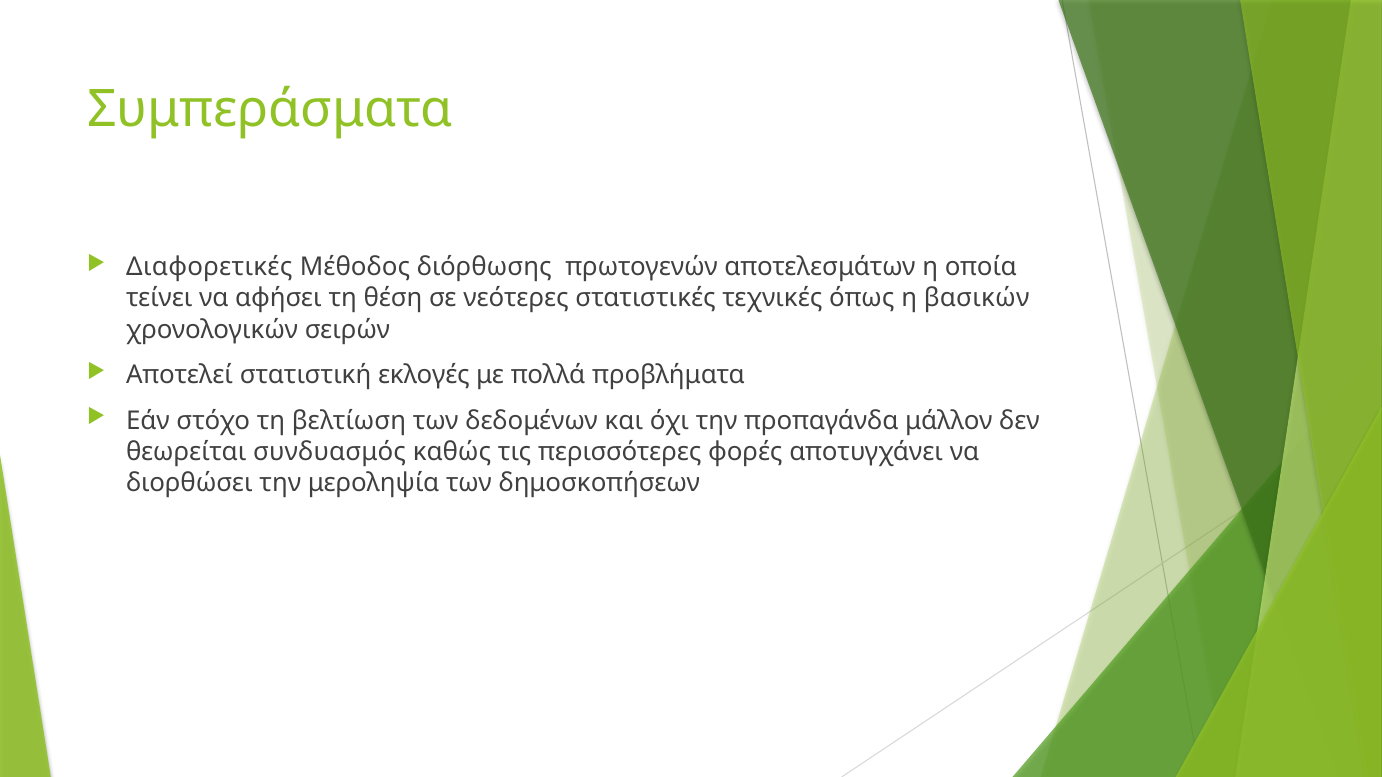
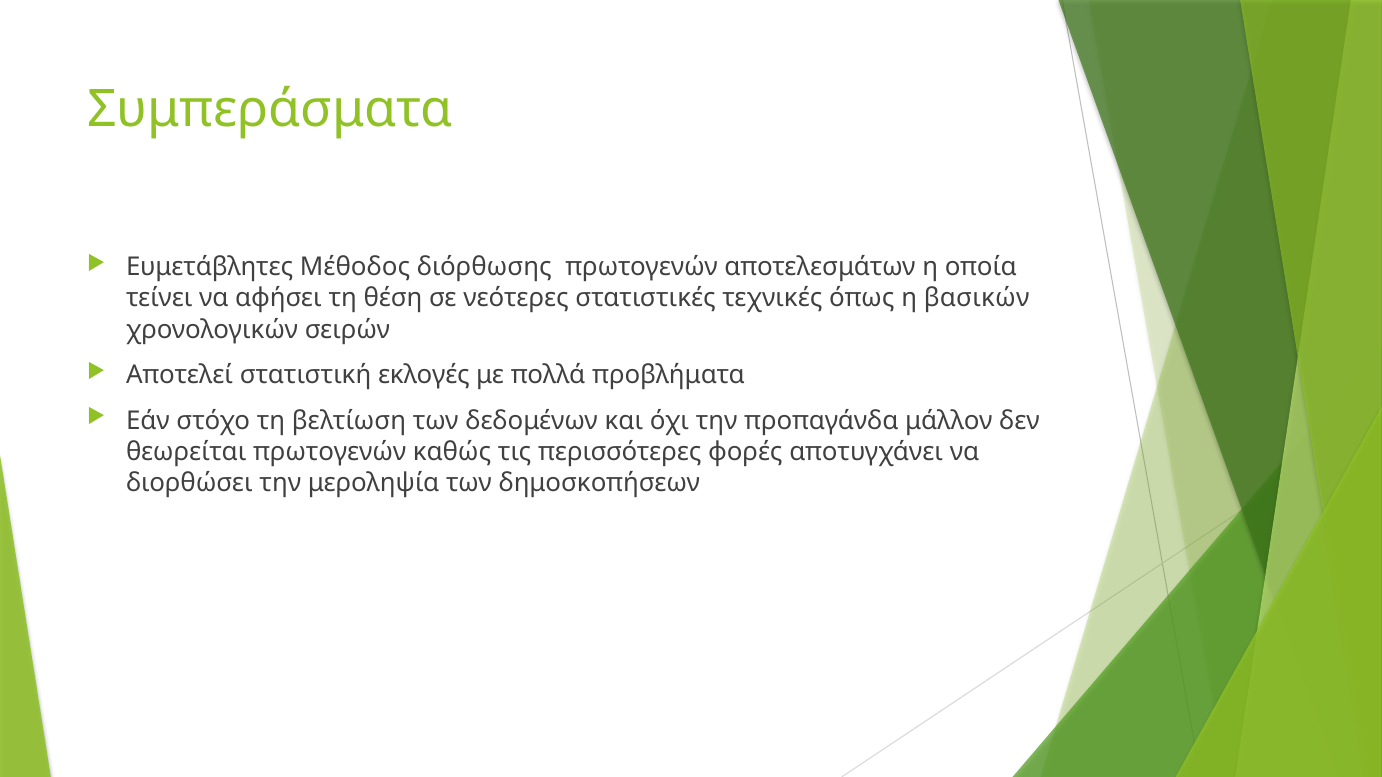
Διαφορετικές: Διαφορετικές -> Ευμετάβλητες
θεωρείται συνδυασμός: συνδυασμός -> πρωτογενών
